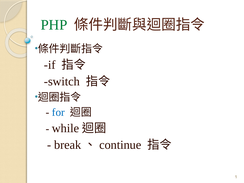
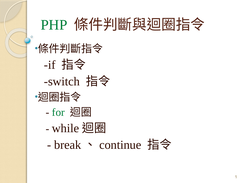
for colour: blue -> green
